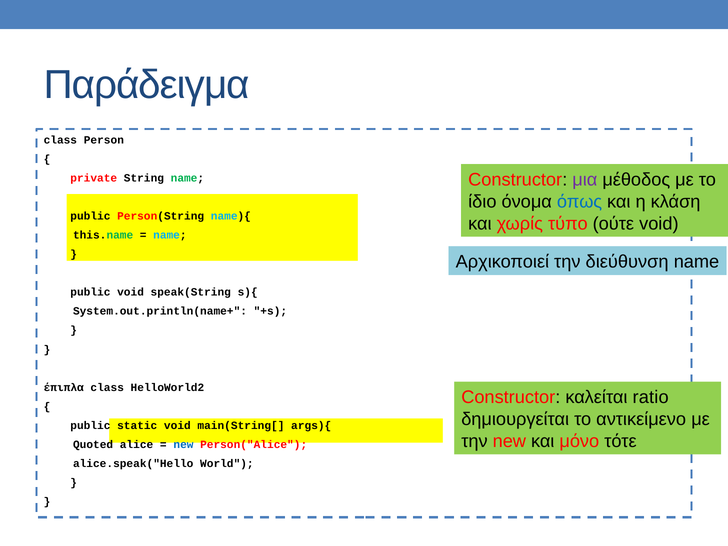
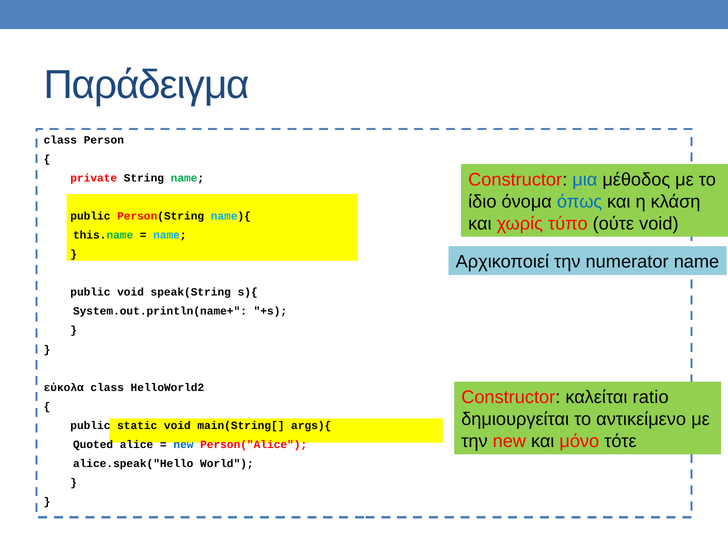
μια colour: purple -> blue
διεύθυνση: διεύθυνση -> numerator
έπιπλα: έπιπλα -> εύκολα
